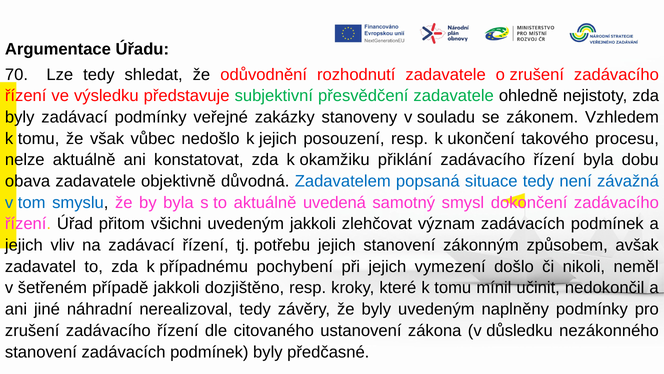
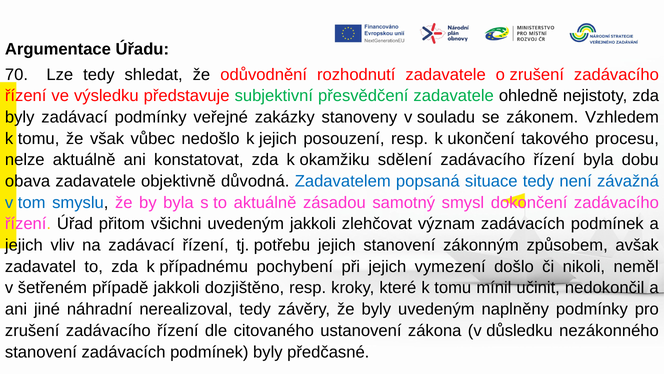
přiklání: přiklání -> sdělení
uvedená: uvedená -> zásadou
